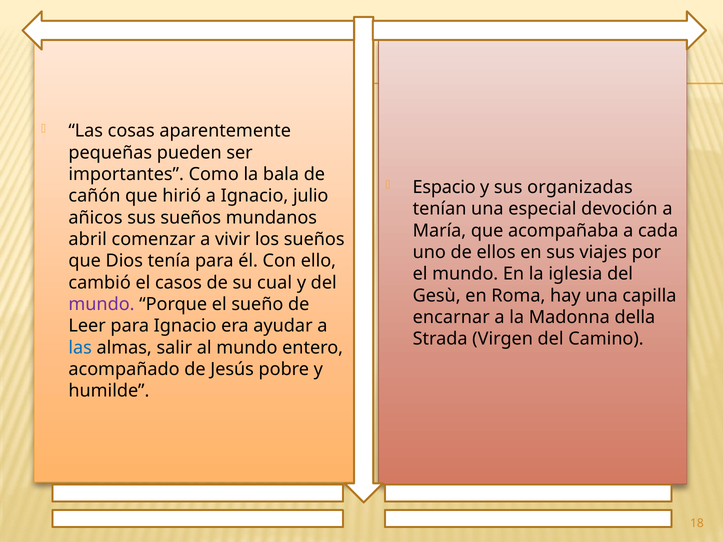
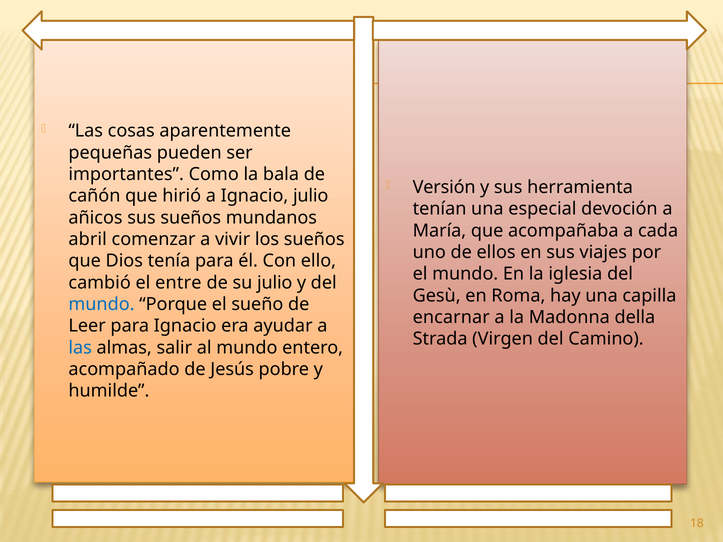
Espacio: Espacio -> Versión
organizadas: organizadas -> herramienta
casos: casos -> entre
su cual: cual -> julio
mundo at (101, 304) colour: purple -> blue
